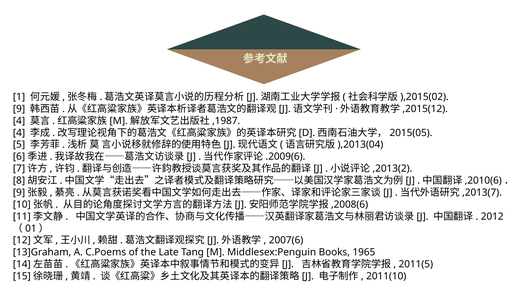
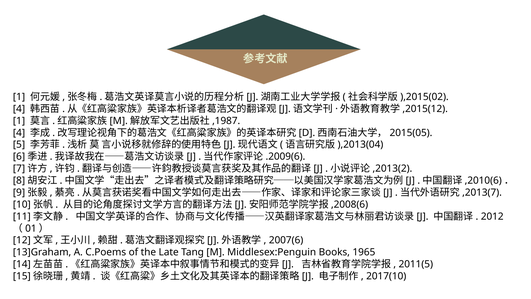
9 at (19, 109): 9 -> 4
4 at (19, 121): 4 -> 1
2011(10: 2011(10 -> 2017(10
